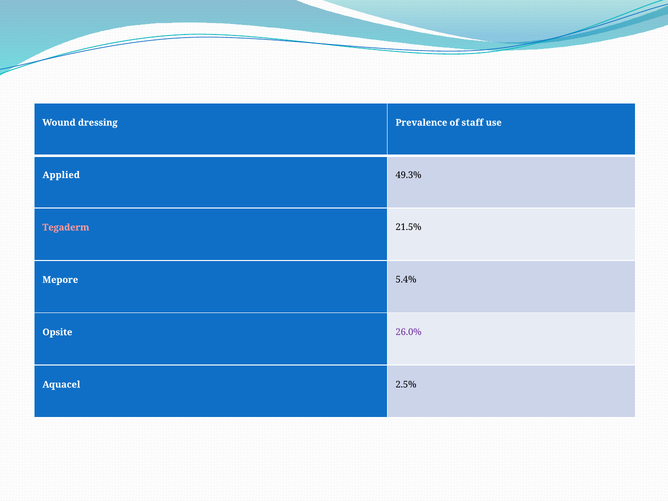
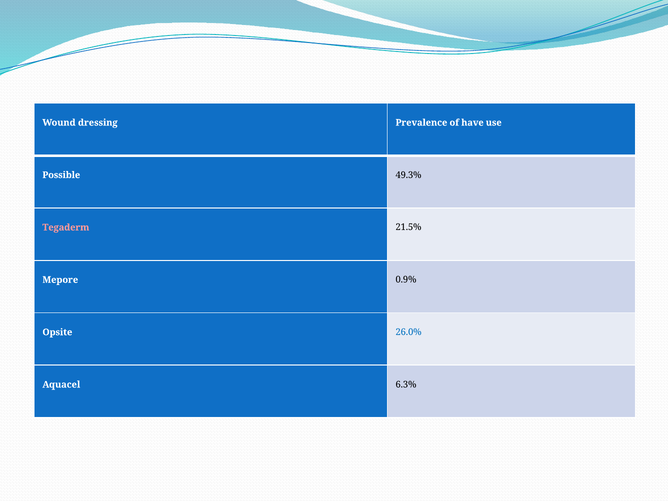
staff: staff -> have
Applied: Applied -> Possible
5.4%: 5.4% -> 0.9%
26.0% colour: purple -> blue
2.5%: 2.5% -> 6.3%
